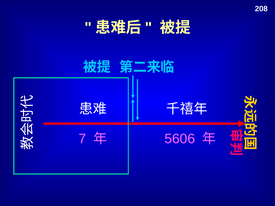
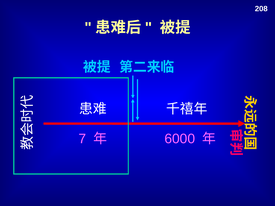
5606: 5606 -> 6000
